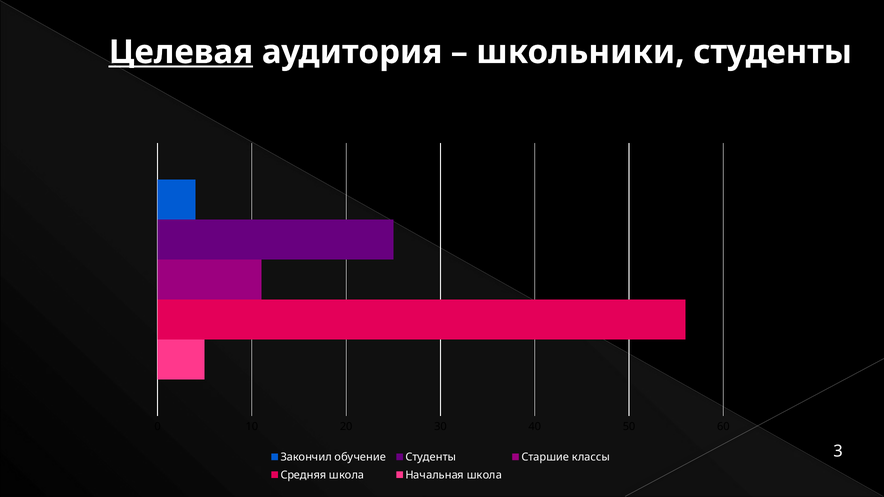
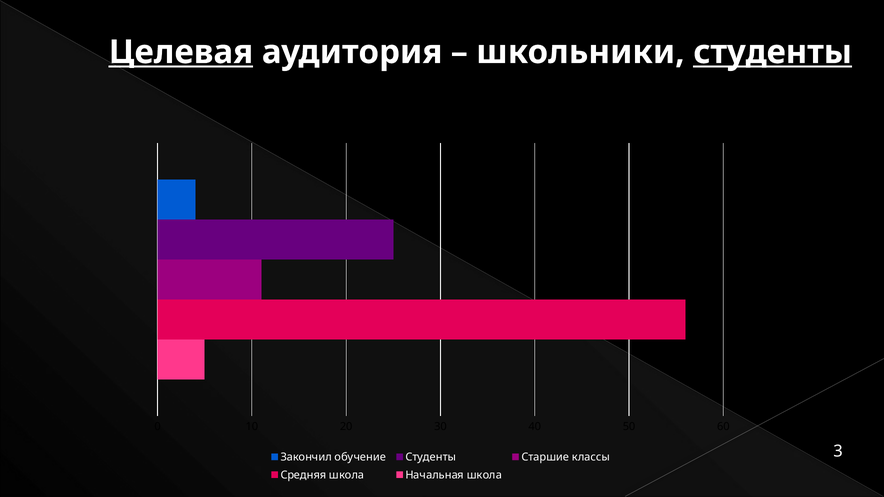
студенты at (773, 52) underline: none -> present
